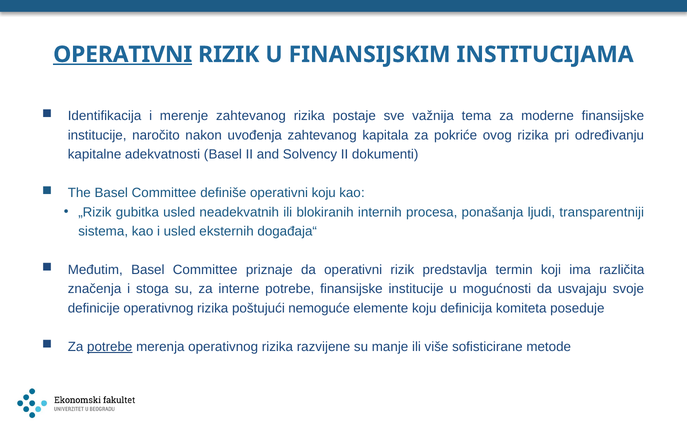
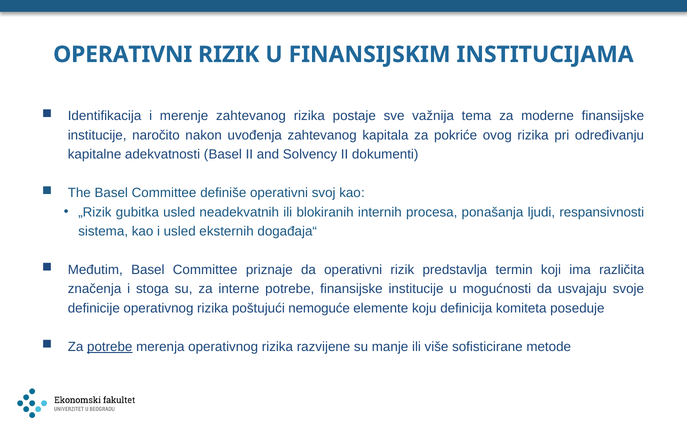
OPERATIVNI at (123, 55) underline: present -> none
operativni koju: koju -> svoj
transparentniji: transparentniji -> respansivnosti
